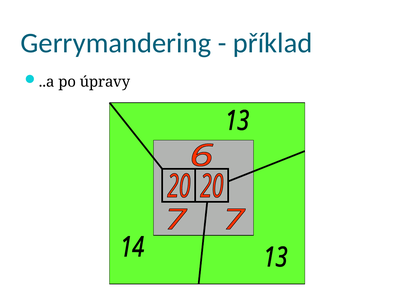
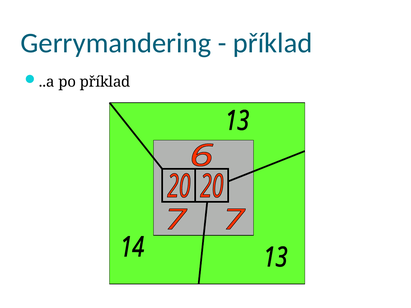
po úpravy: úpravy -> příklad
